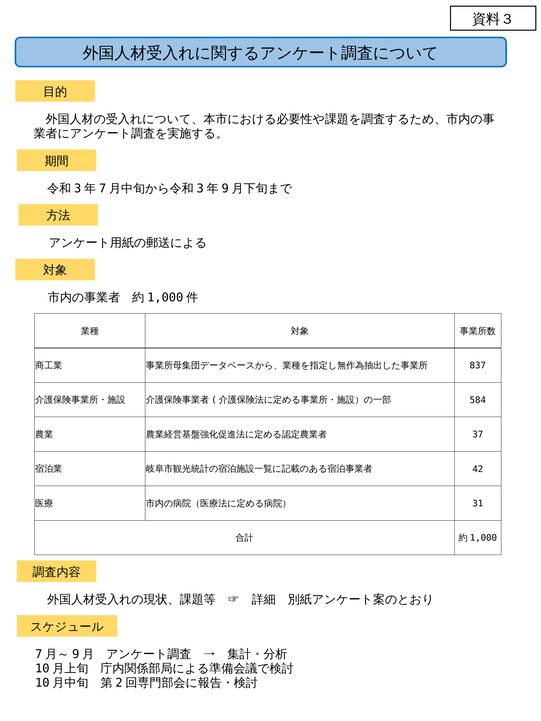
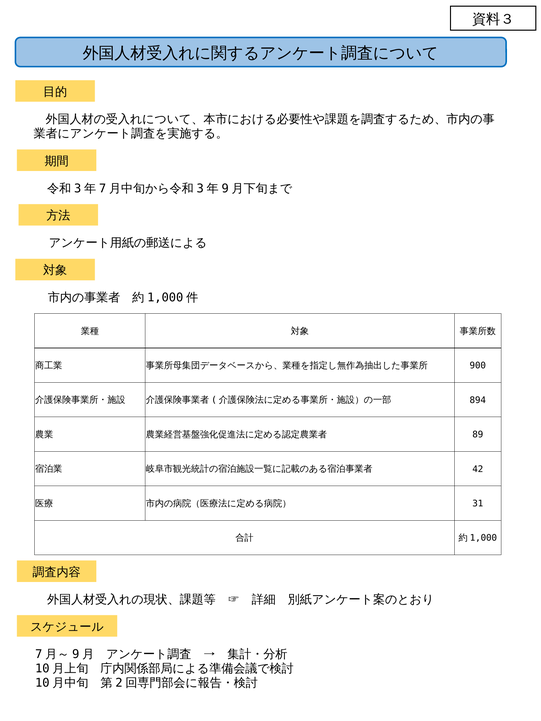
837: 837 -> 900
584: 584 -> 894
37: 37 -> 89
